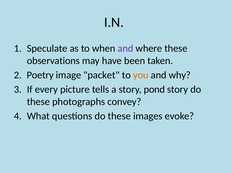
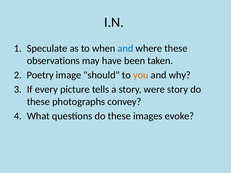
and at (125, 48) colour: purple -> blue
packet: packet -> should
pond: pond -> were
